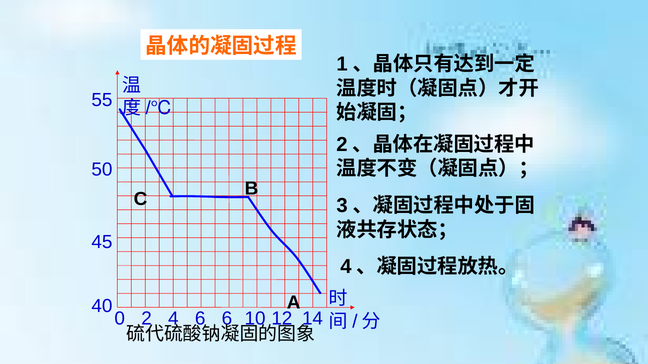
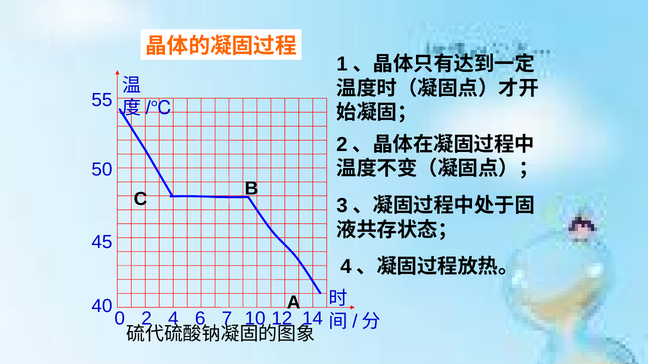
6 6: 6 -> 7
